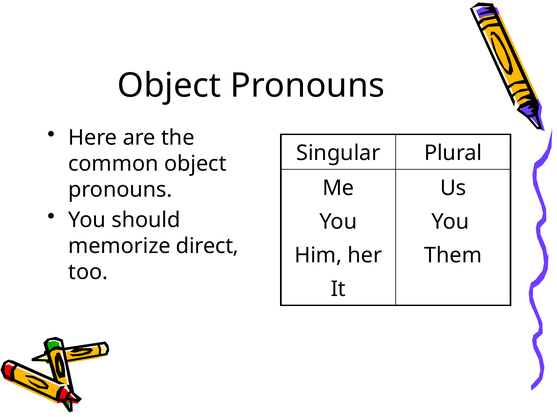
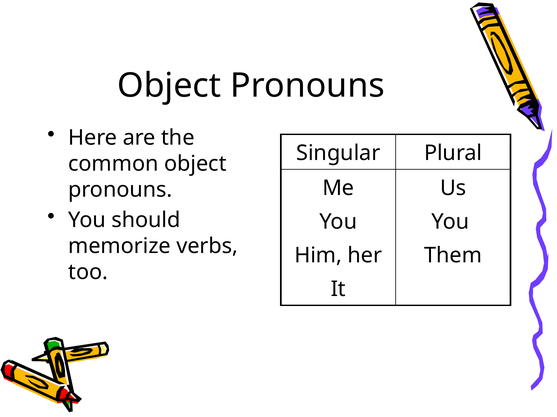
direct: direct -> verbs
